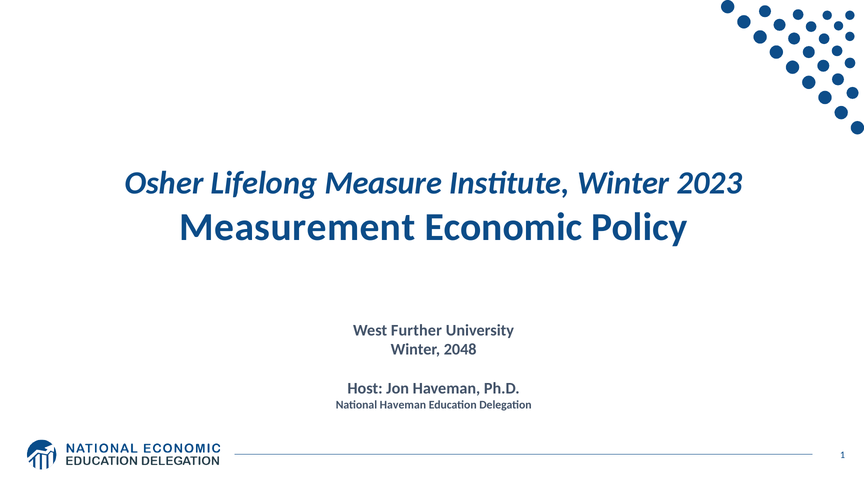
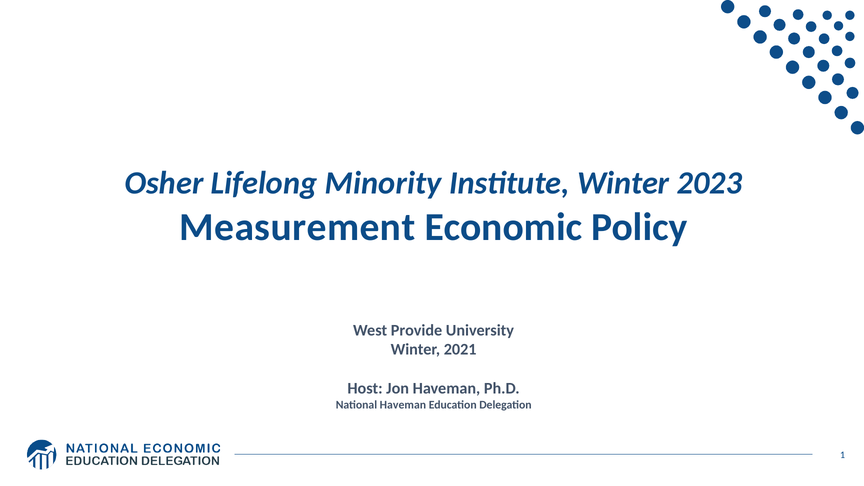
Measure: Measure -> Minority
Further: Further -> Provide
2048: 2048 -> 2021
